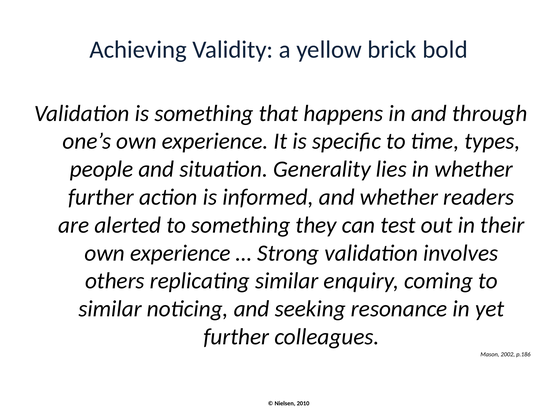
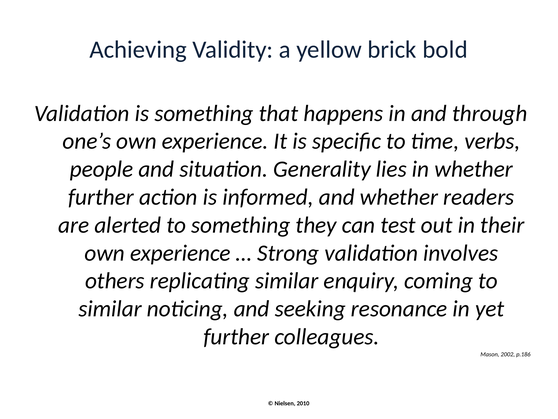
types: types -> verbs
